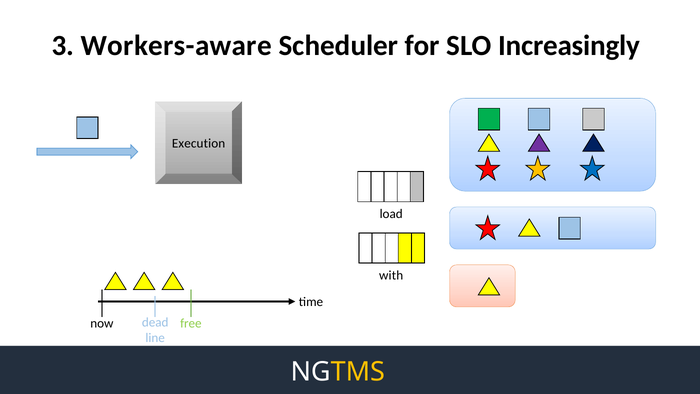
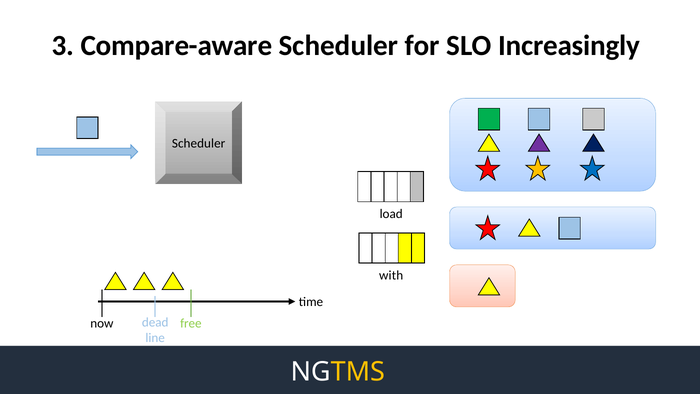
Workers-aware: Workers-aware -> Compare-aware
Execution at (199, 144): Execution -> Scheduler
